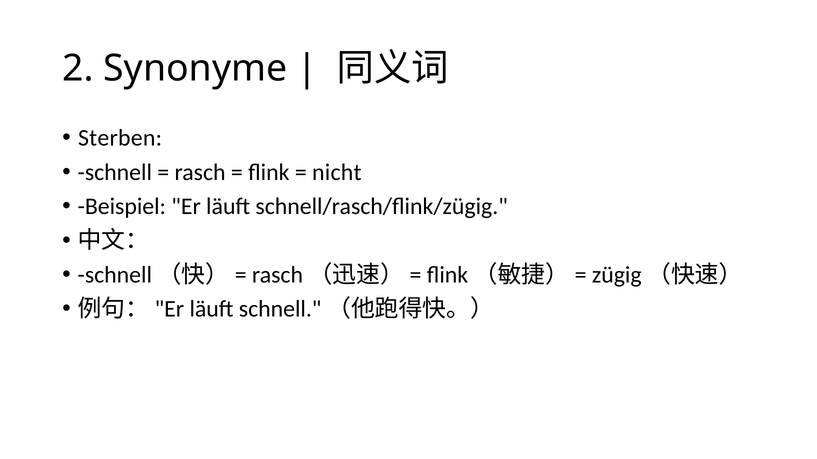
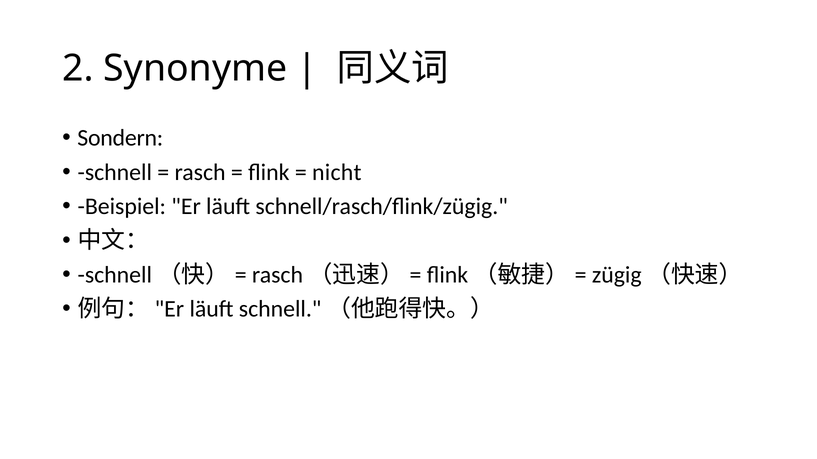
Sterben: Sterben -> Sondern
